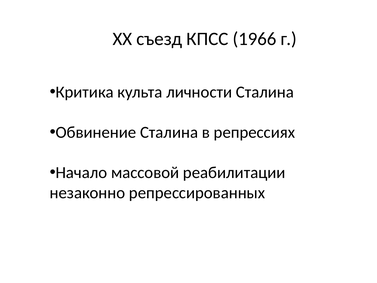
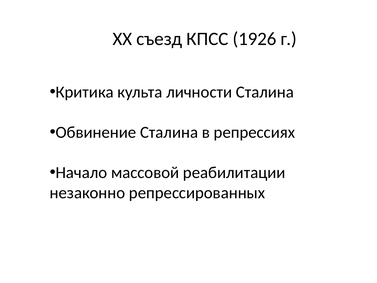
1966: 1966 -> 1926
